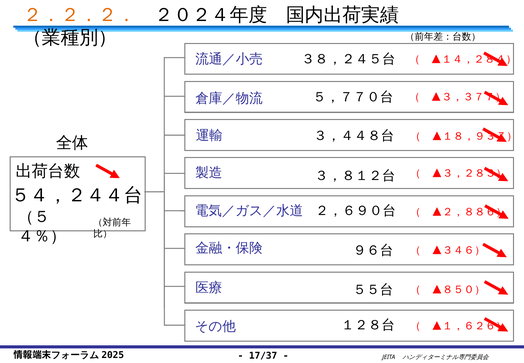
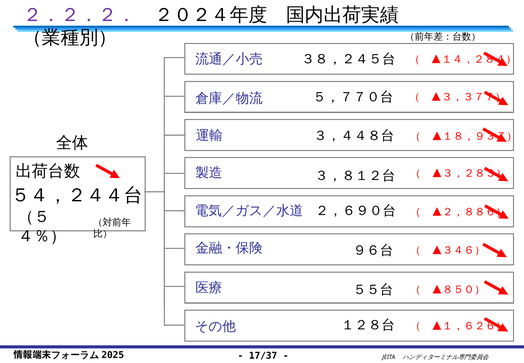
２．２．２． colour: orange -> purple
